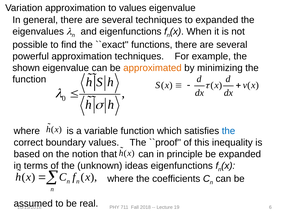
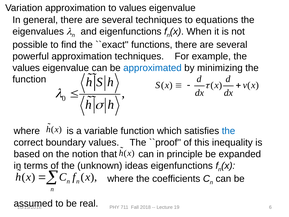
to expanded: expanded -> equations
shown at (26, 68): shown -> values
approximated colour: orange -> blue
